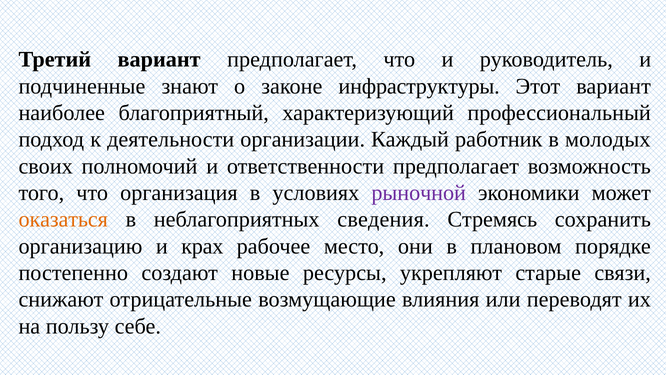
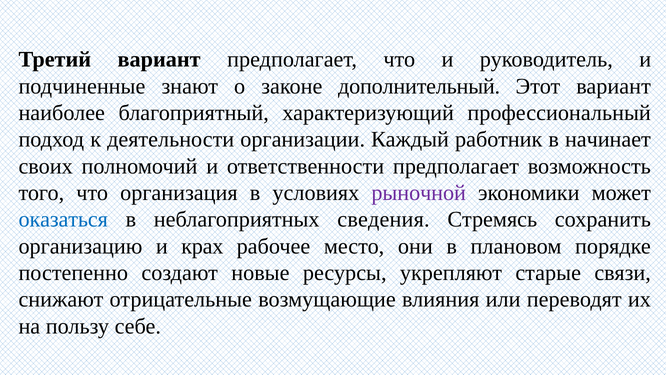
инфраструктуры: инфраструктуры -> дополнительный
молодых: молодых -> начинает
оказаться colour: orange -> blue
